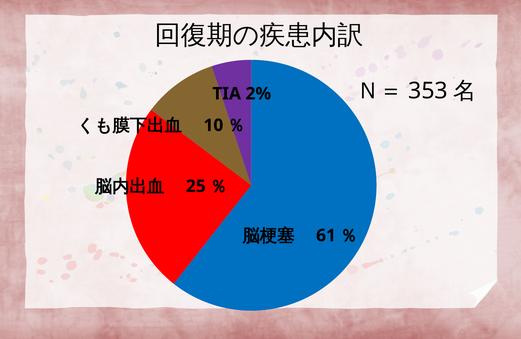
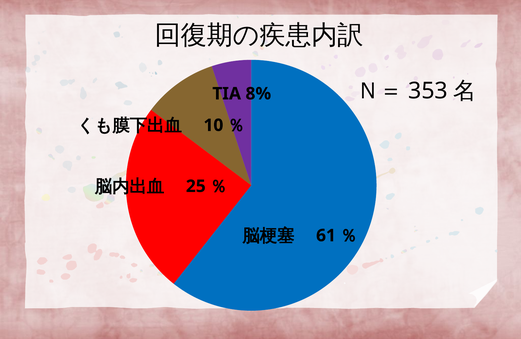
2%: 2% -> 8%
